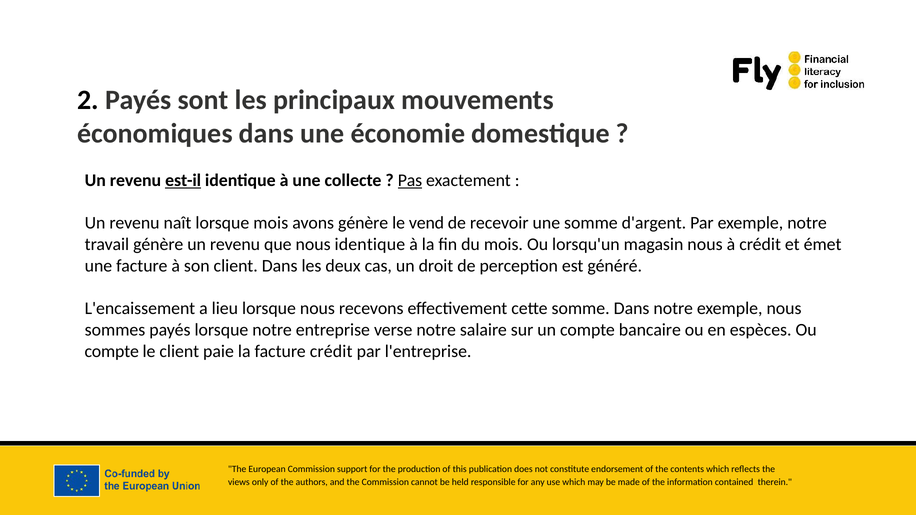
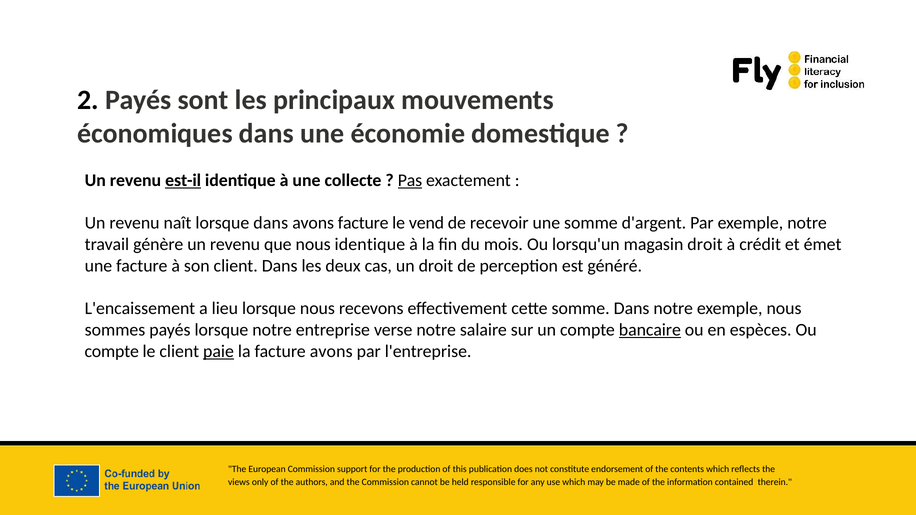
lorsque mois: mois -> dans
avons génère: génère -> facture
magasin nous: nous -> droit
bancaire underline: none -> present
paie underline: none -> present
facture crédit: crédit -> avons
